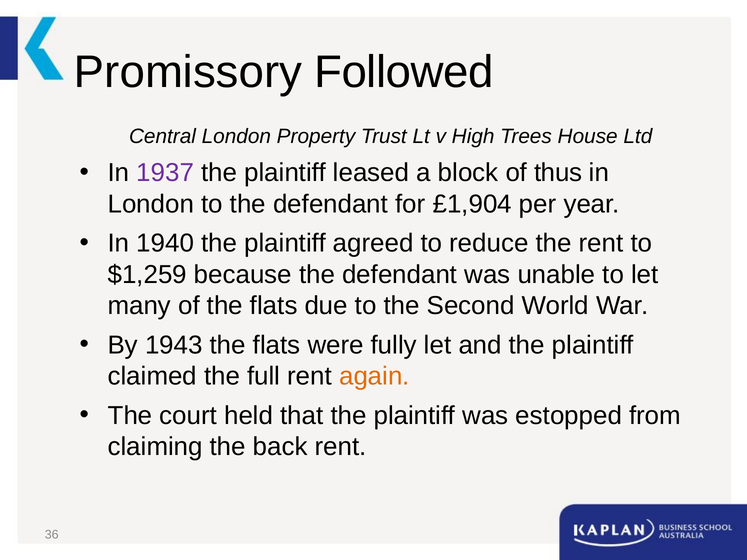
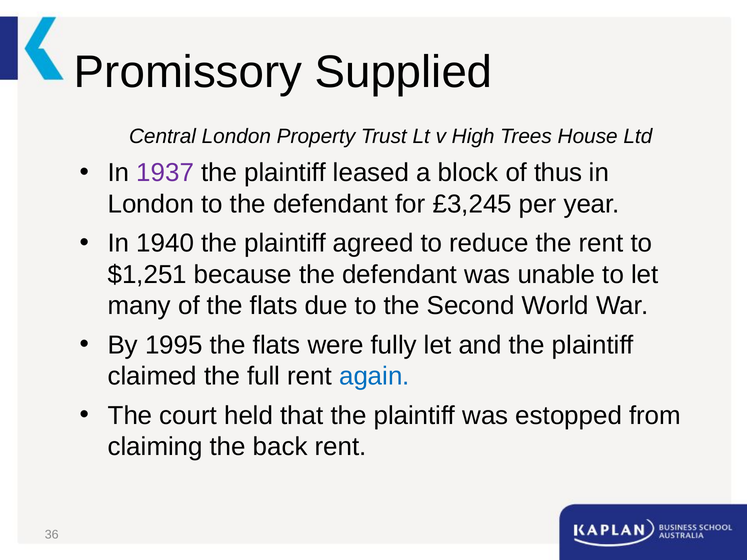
Followed: Followed -> Supplied
£1,904: £1,904 -> £3,245
$1,259: $1,259 -> $1,251
1943: 1943 -> 1995
again colour: orange -> blue
